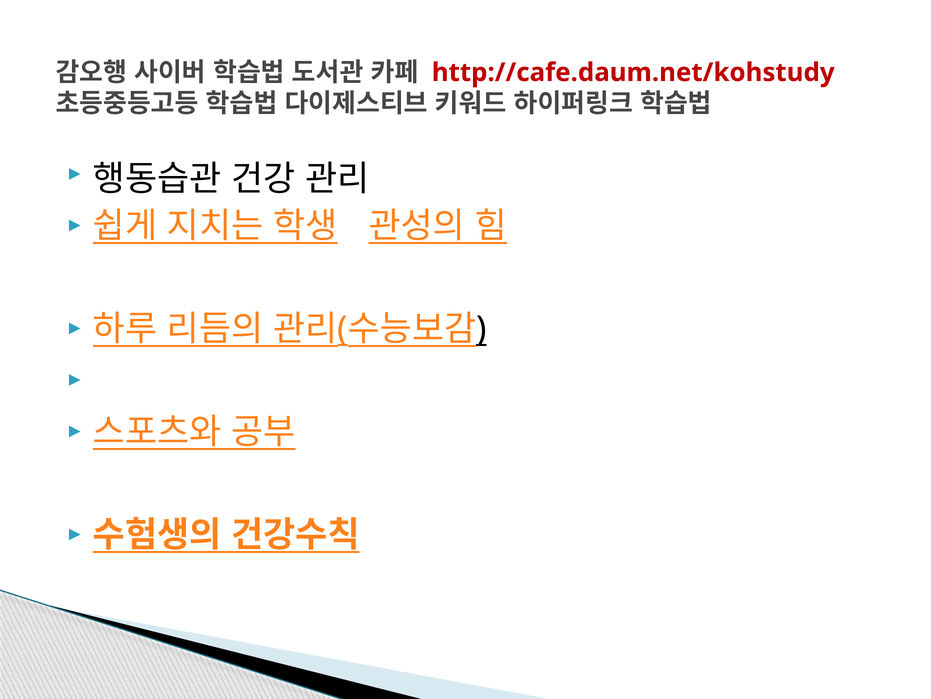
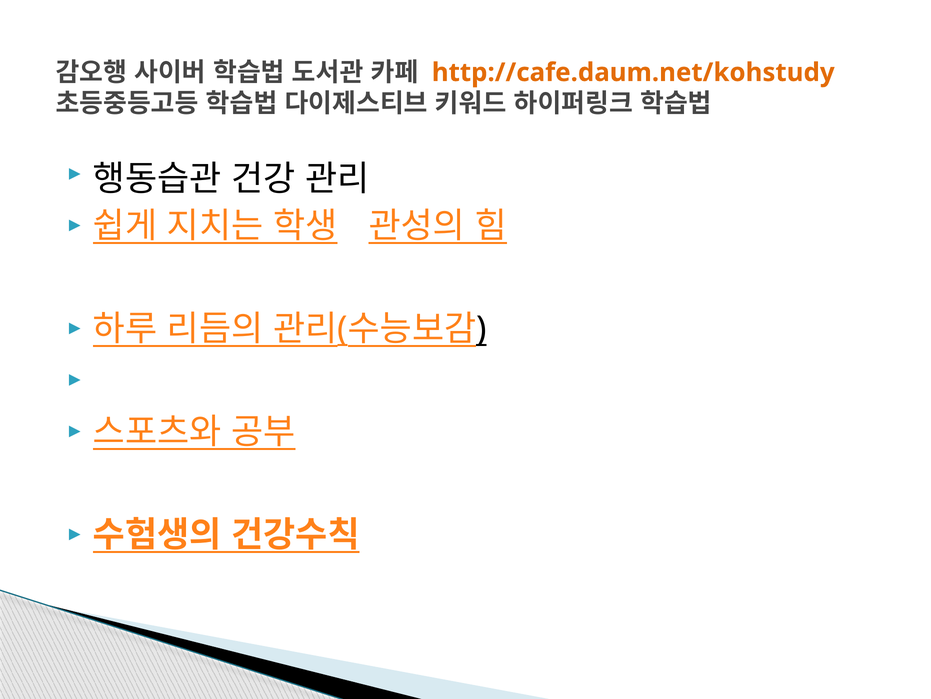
http://cafe.daum.net/kohstudy colour: red -> orange
